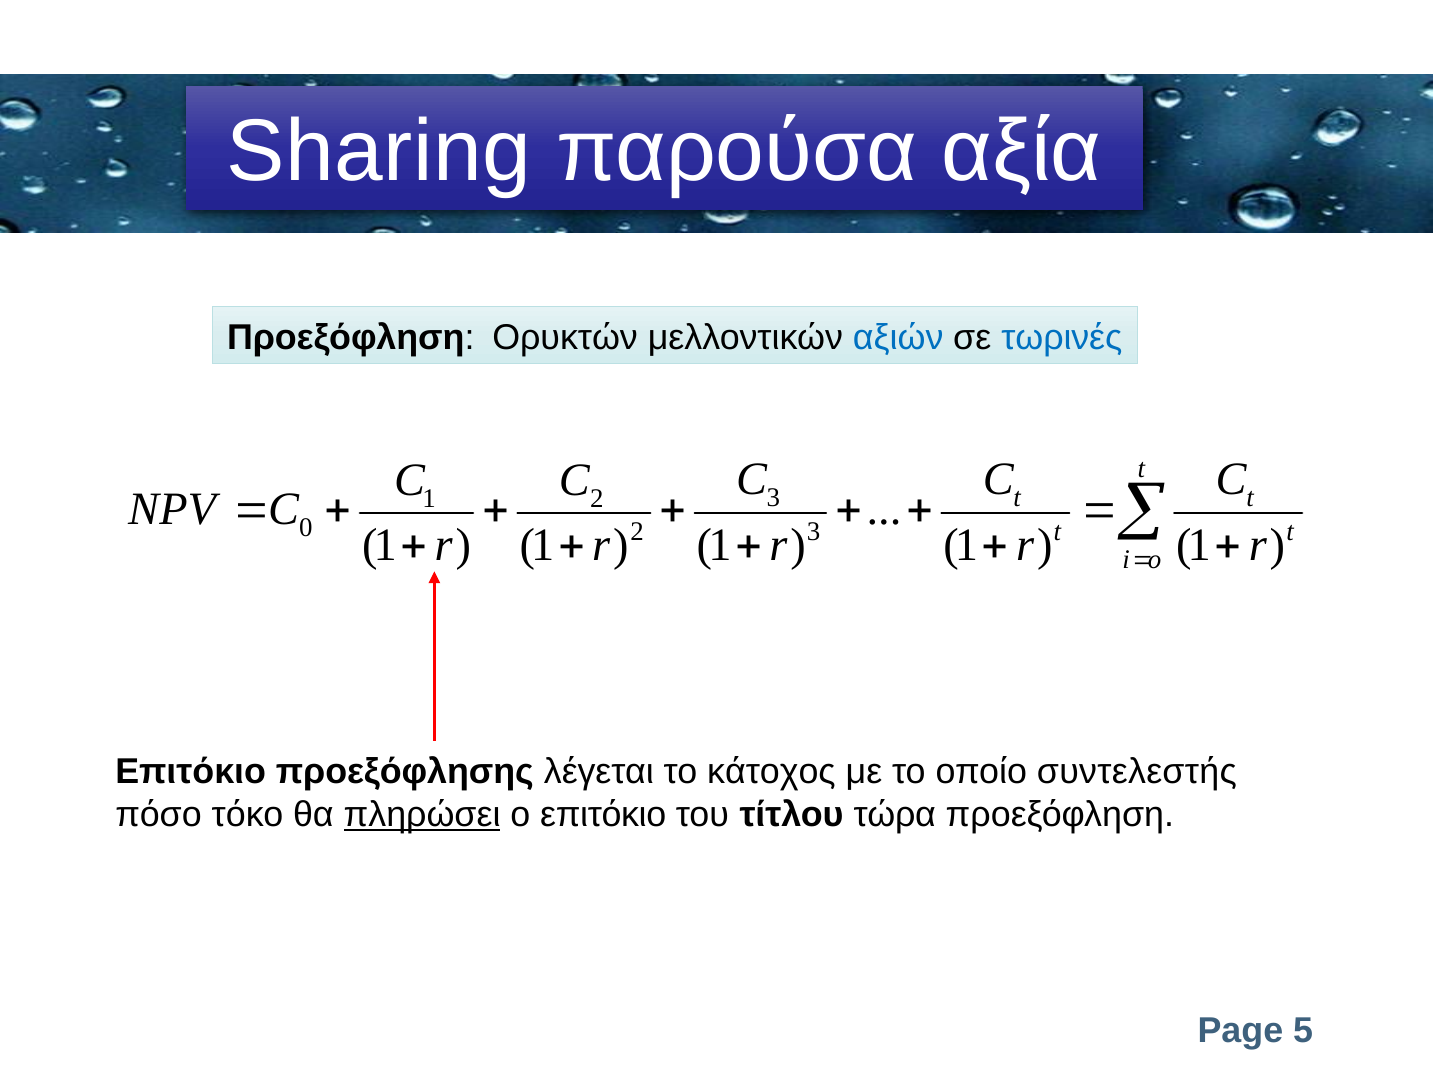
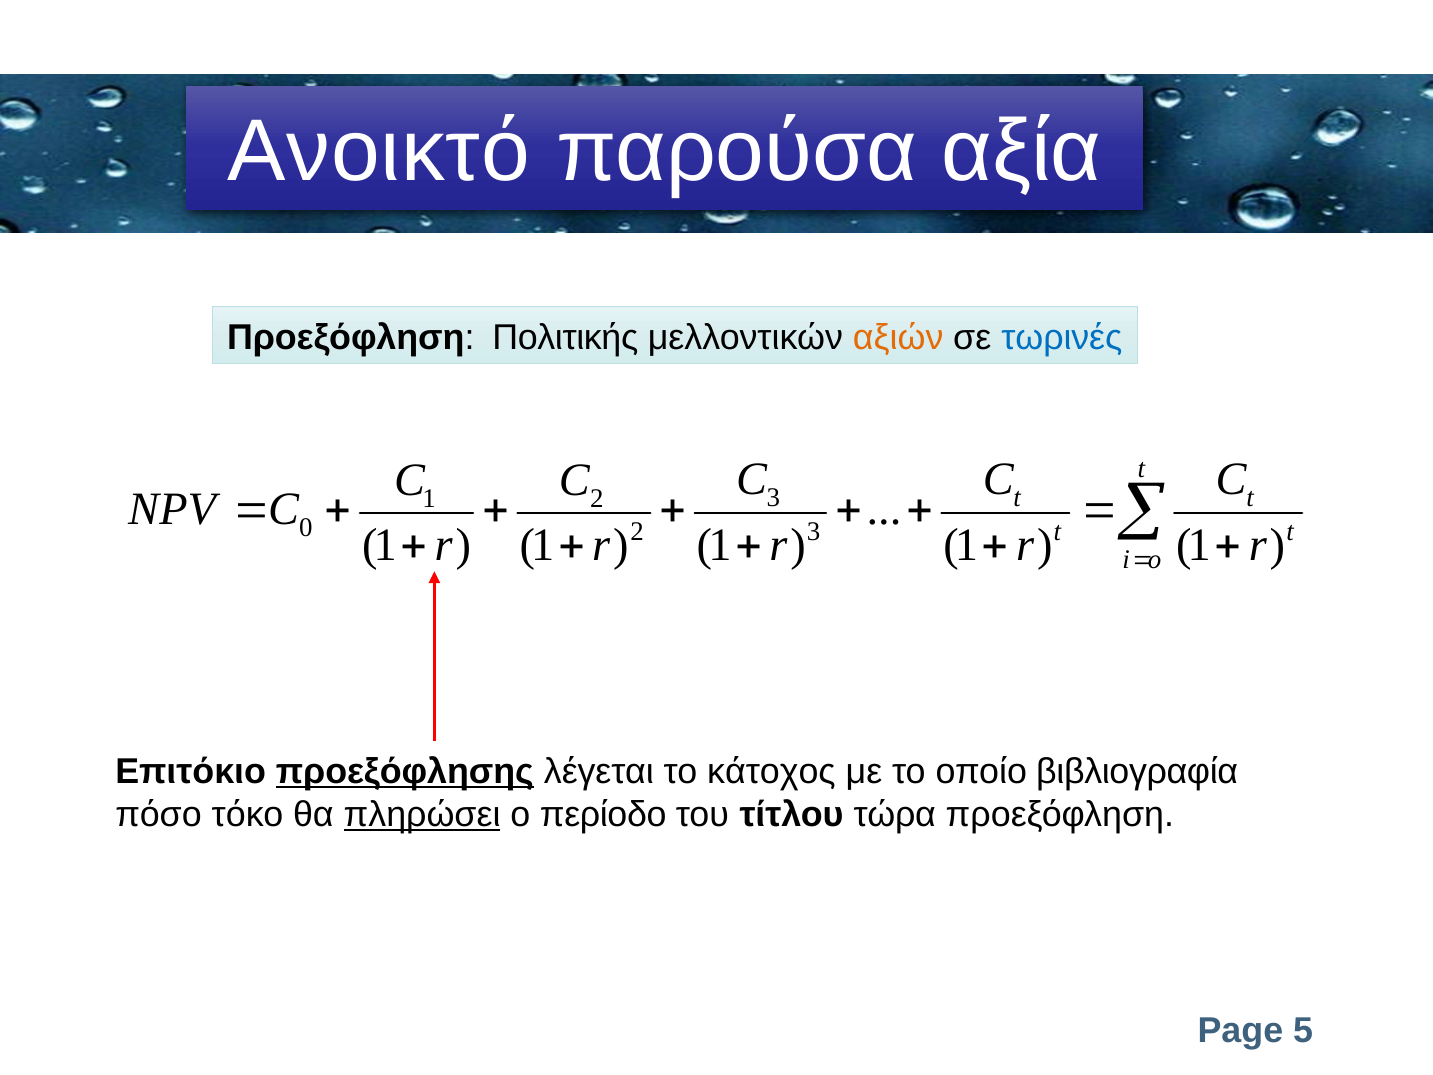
Sharing: Sharing -> Ανοικτό
Ορυκτών: Ορυκτών -> Πολιτικής
αξιών colour: blue -> orange
προεξόφλησης underline: none -> present
συντελεστής: συντελεστής -> βιβλιογραφία
ο επιτόκιο: επιτόκιο -> περίοδο
